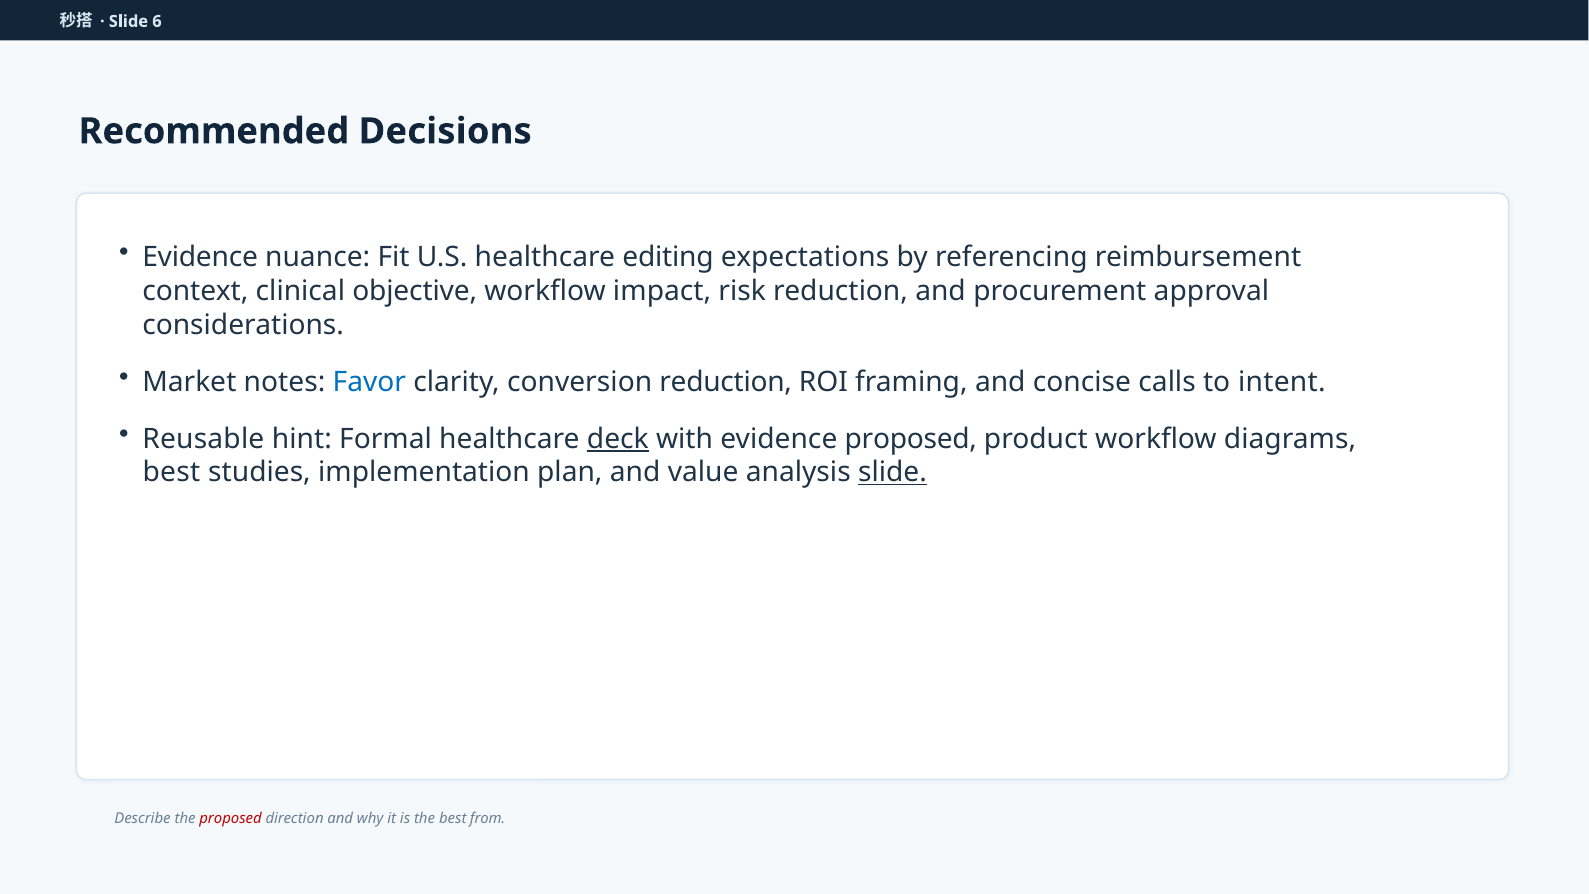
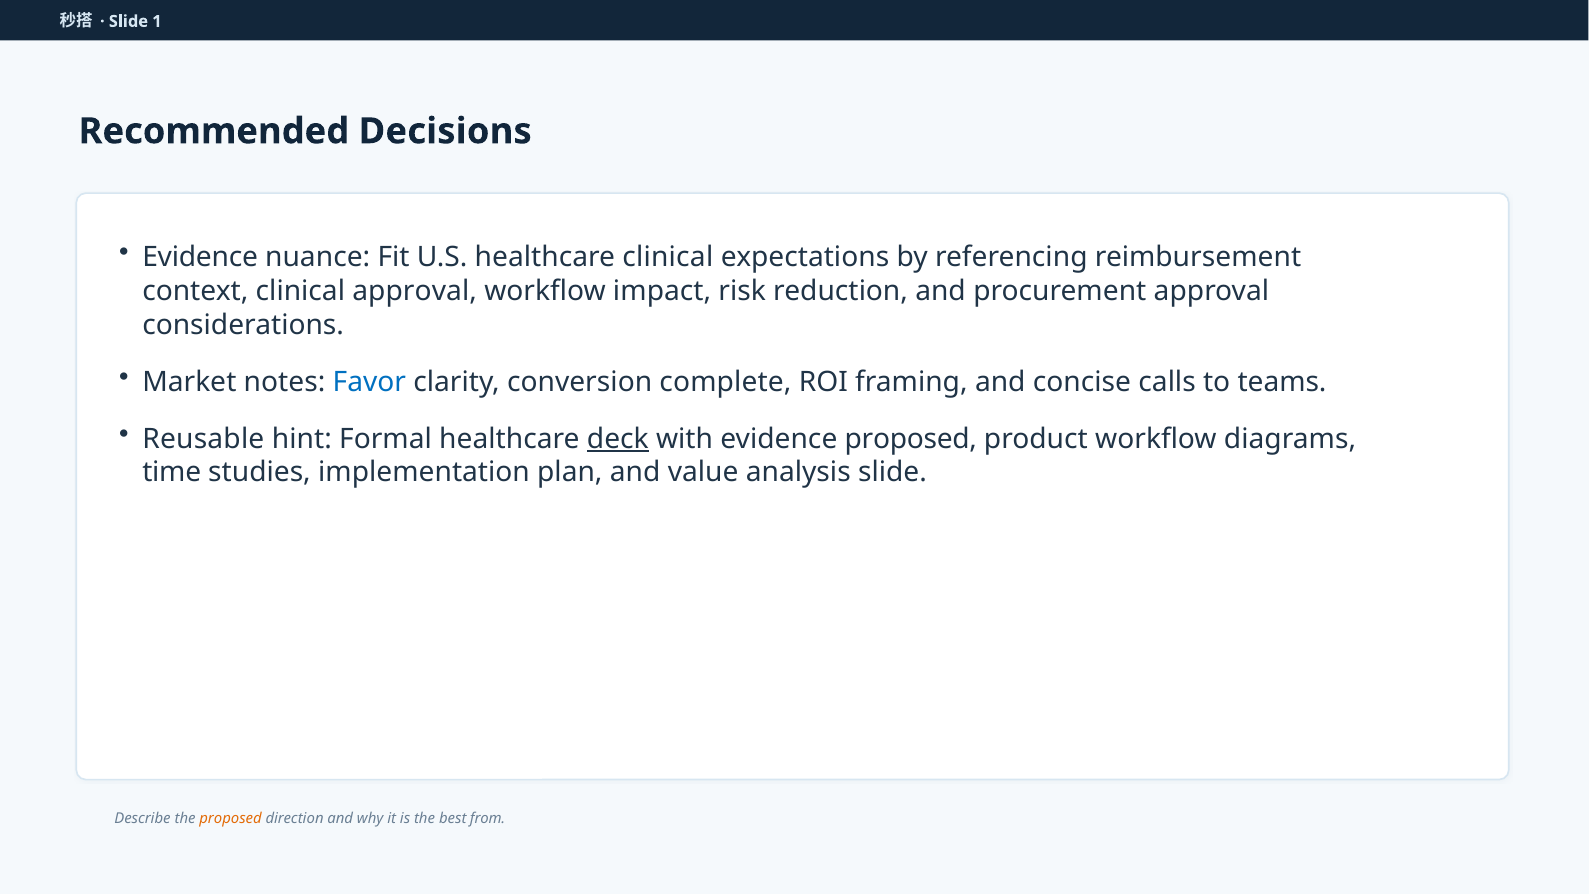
6: 6 -> 1
healthcare editing: editing -> clinical
clinical objective: objective -> approval
conversion reduction: reduction -> complete
intent: intent -> teams
best at (171, 472): best -> time
slide at (893, 472) underline: present -> none
proposed at (231, 819) colour: red -> orange
